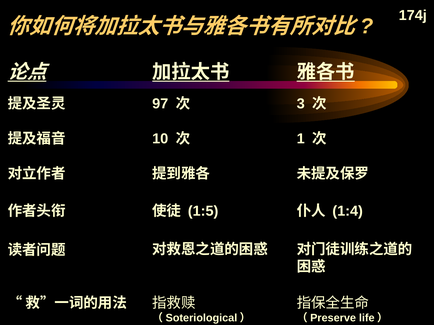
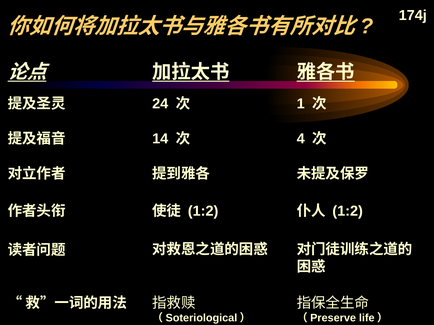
97: 97 -> 24
3: 3 -> 1
10: 10 -> 14
1: 1 -> 4
1:5 at (203, 211): 1:5 -> 1:2
1:4 at (348, 211): 1:4 -> 1:2
